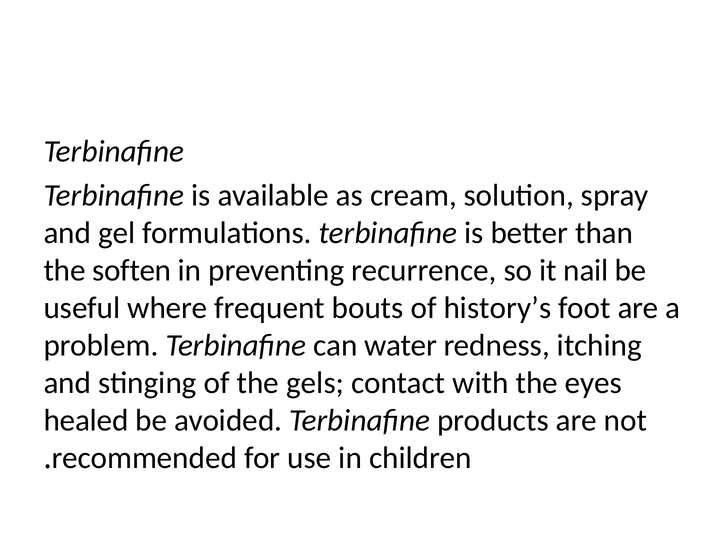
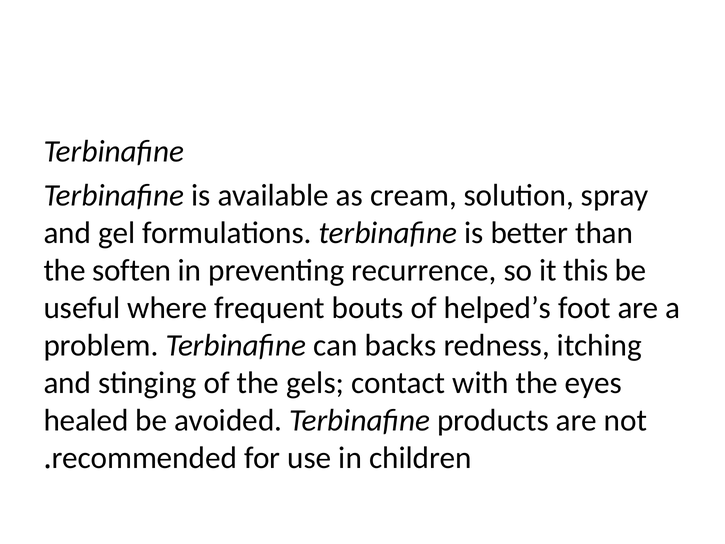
nail: nail -> this
history’s: history’s -> helped’s
water: water -> backs
